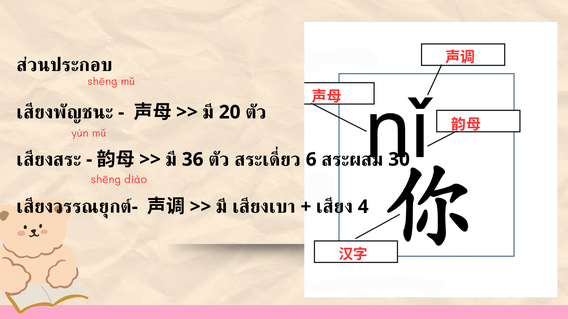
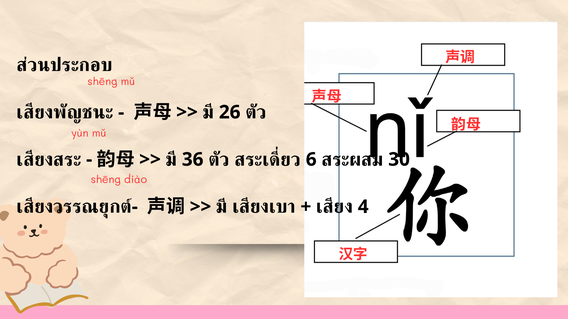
20: 20 -> 26
